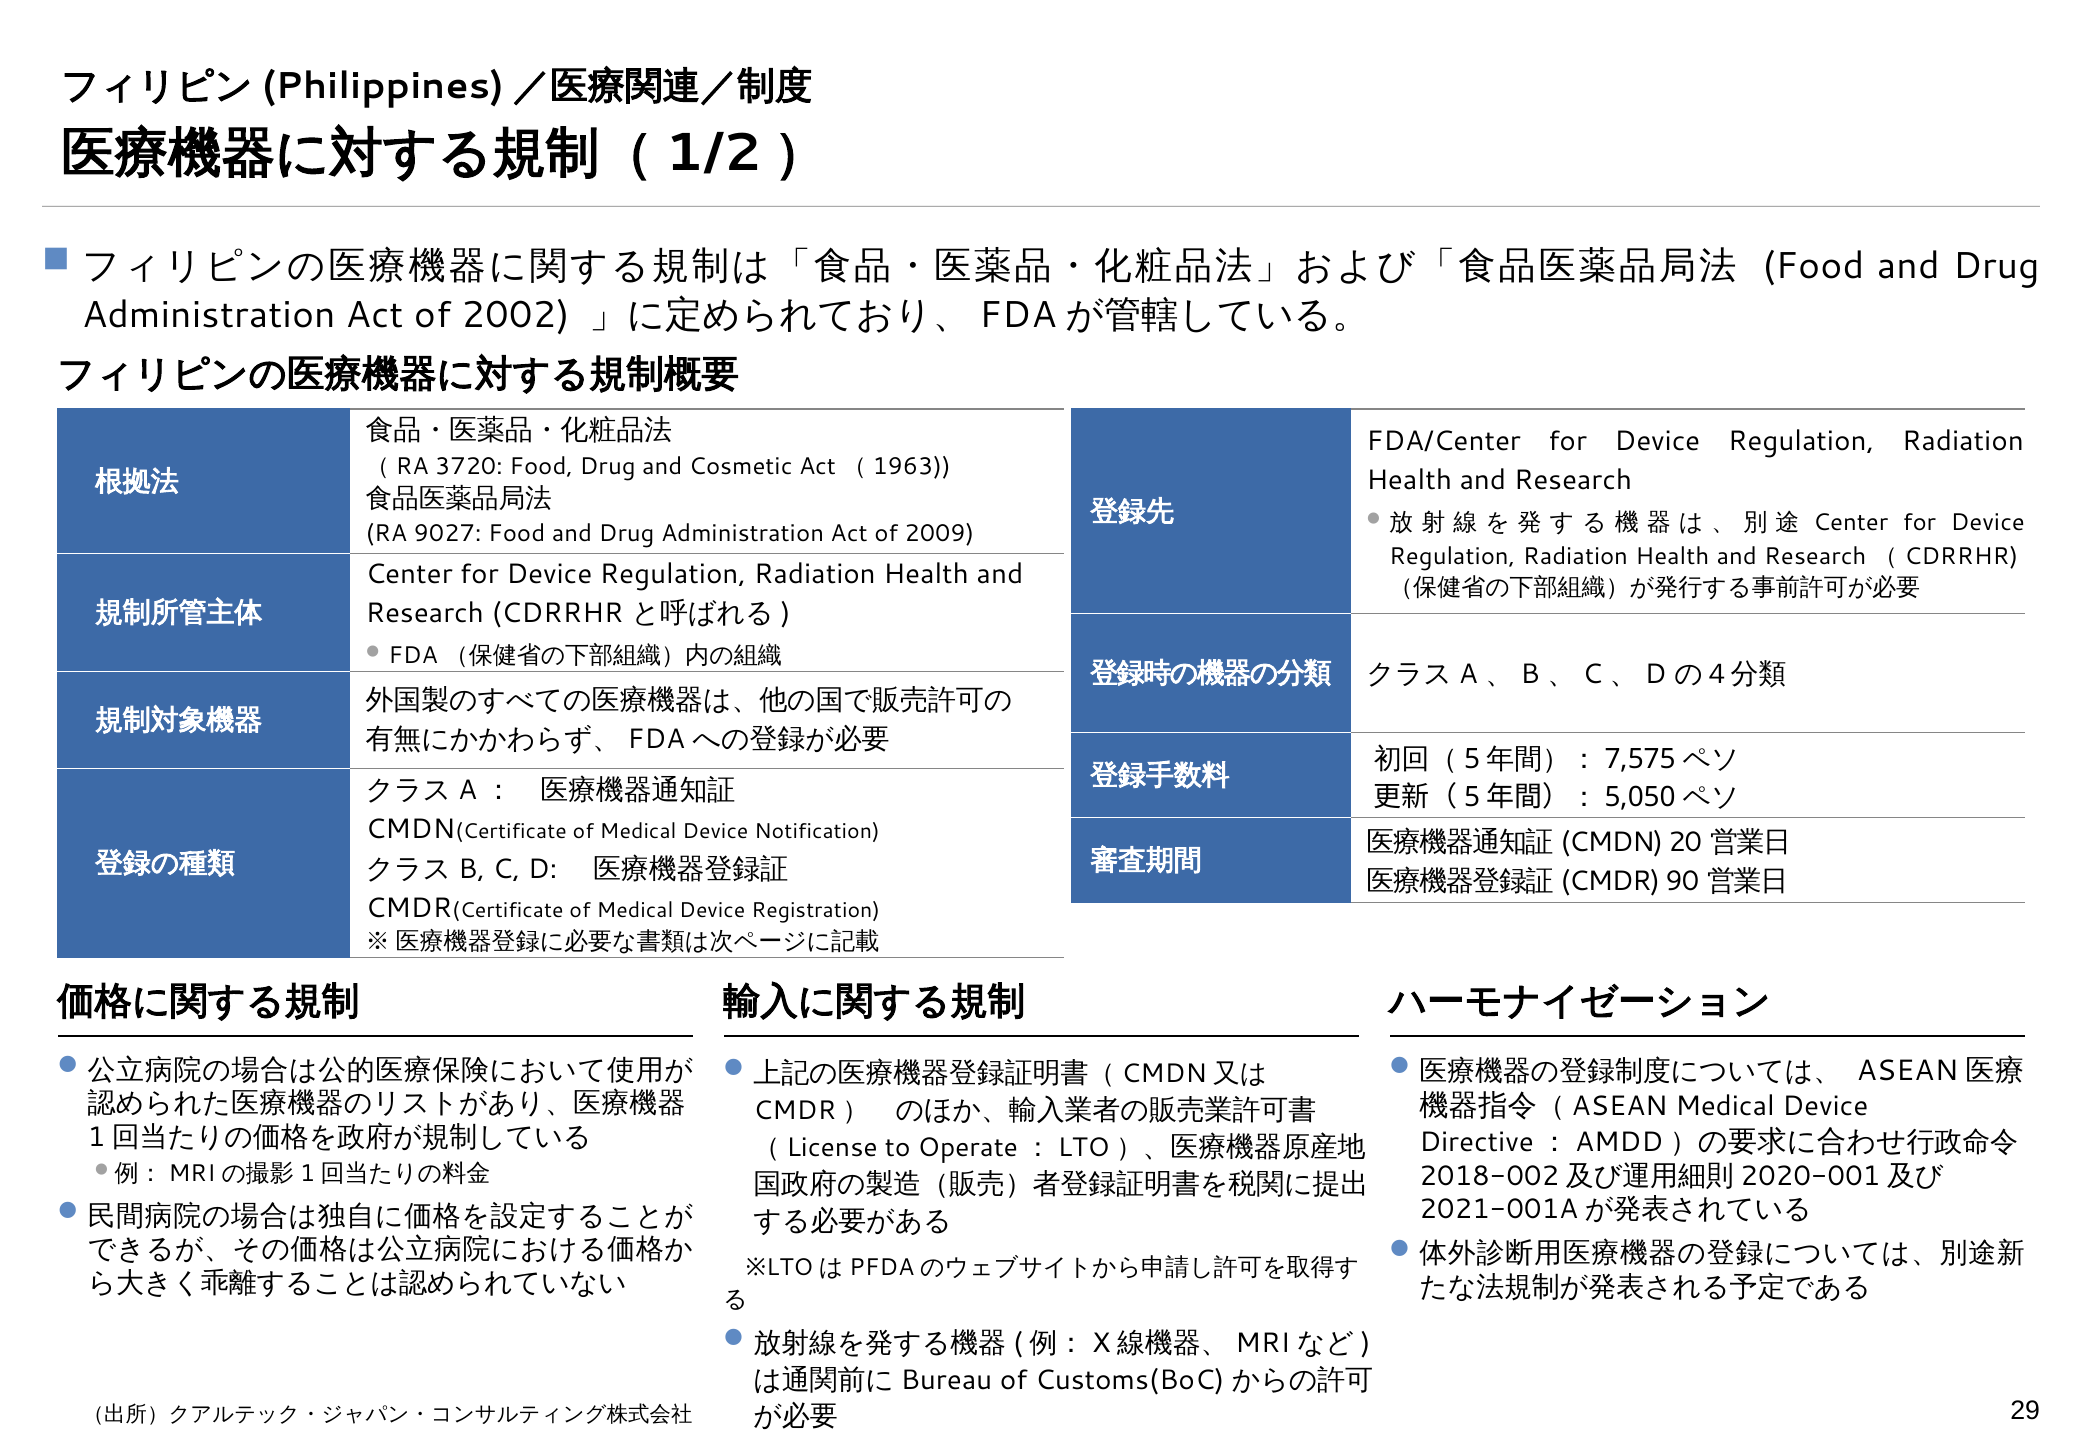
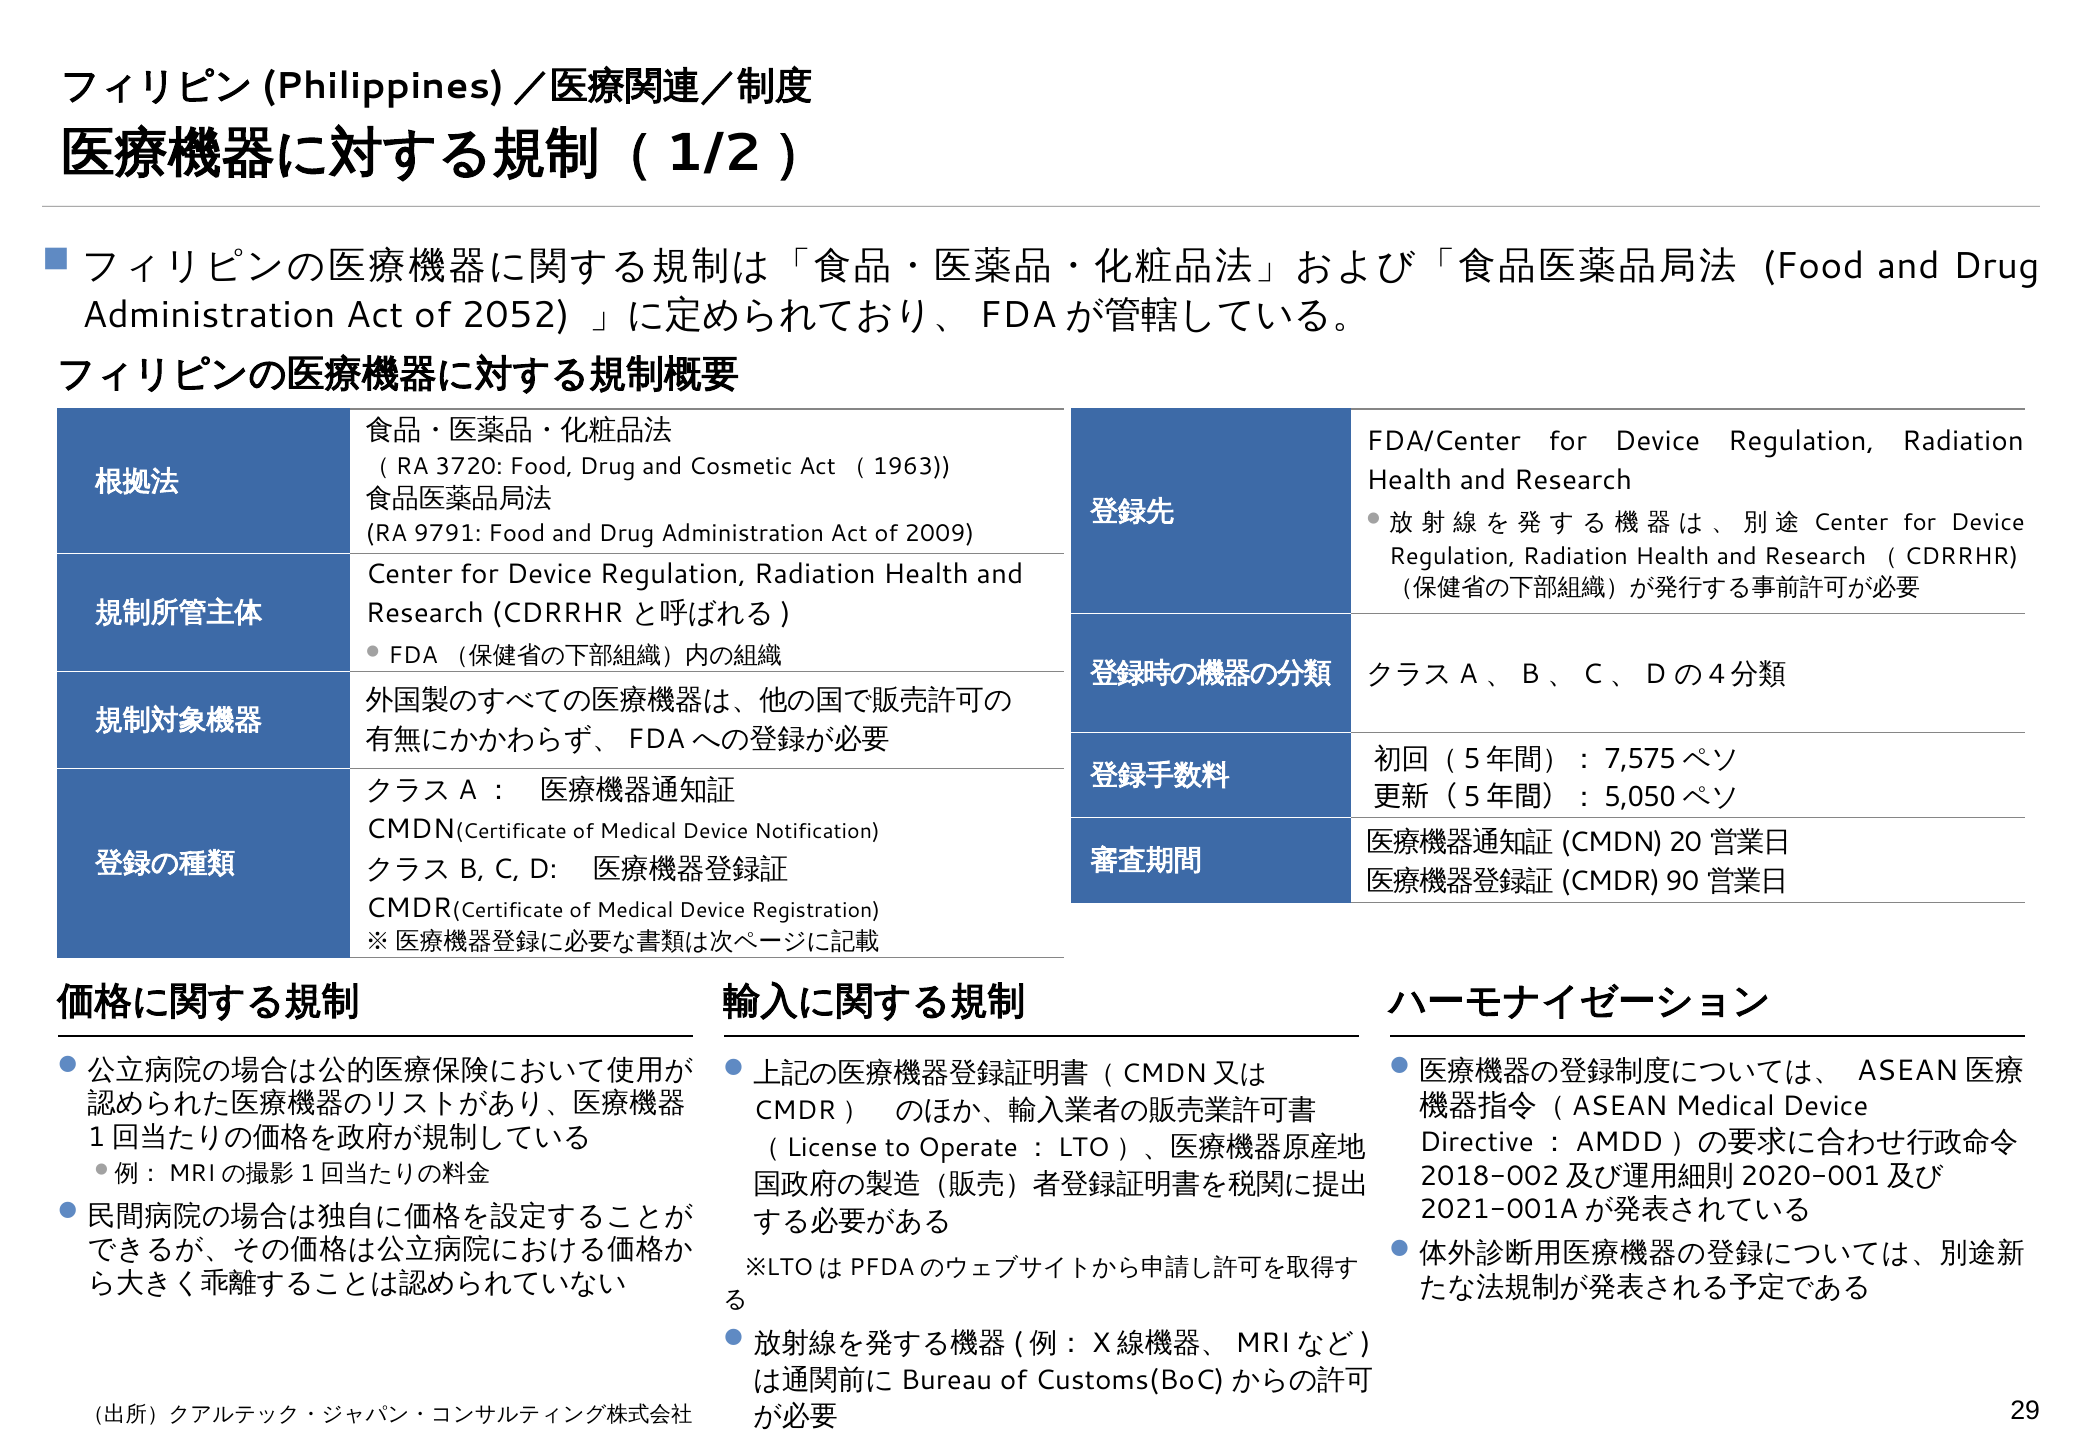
2002: 2002 -> 2052
9027: 9027 -> 9791
